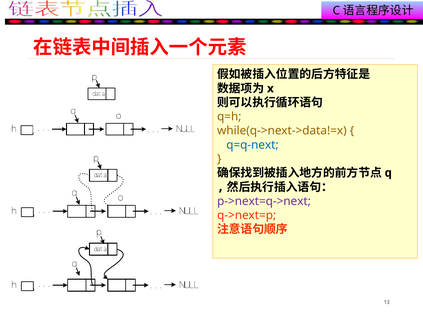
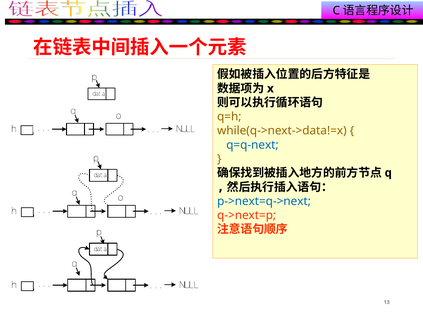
p->next=q->next colour: purple -> blue
